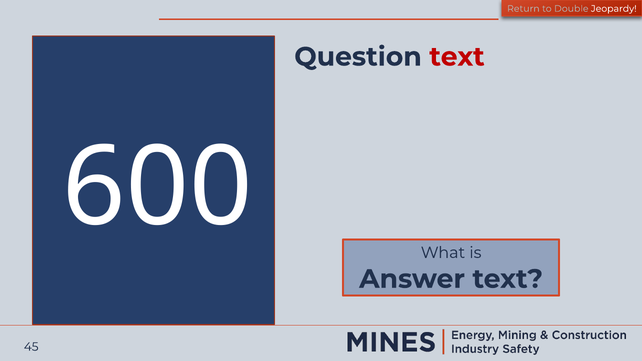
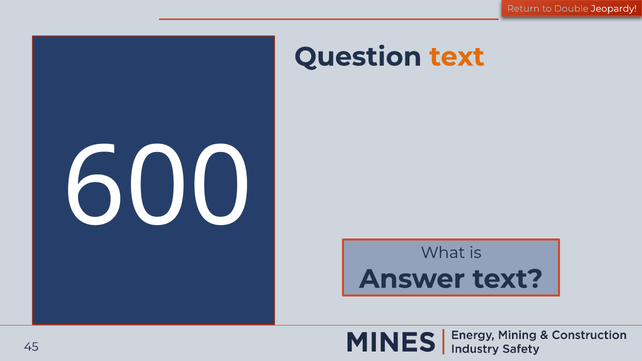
text at (457, 57) colour: red -> orange
